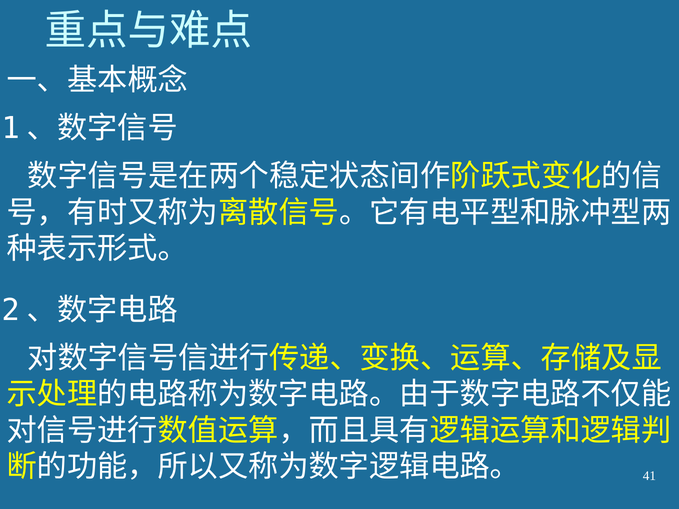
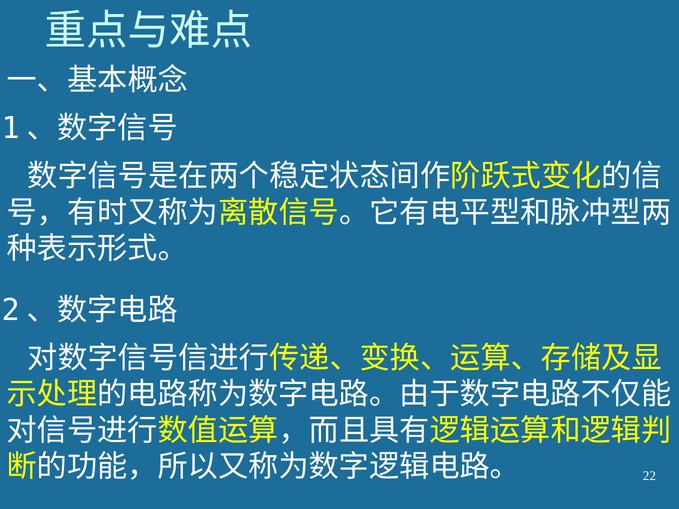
41: 41 -> 22
